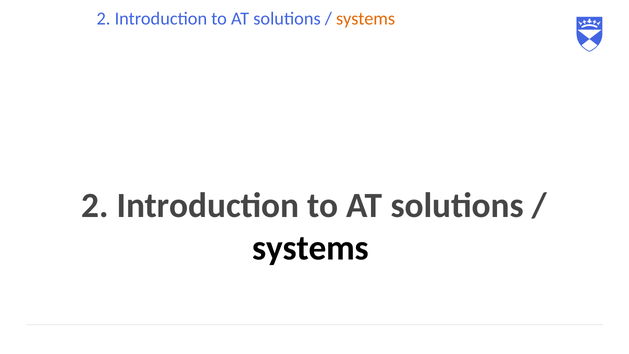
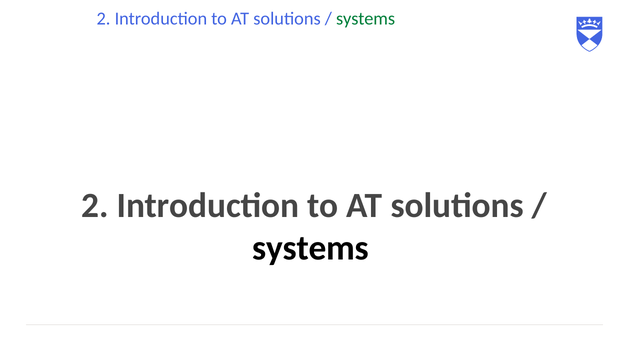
systems at (366, 19) colour: orange -> green
